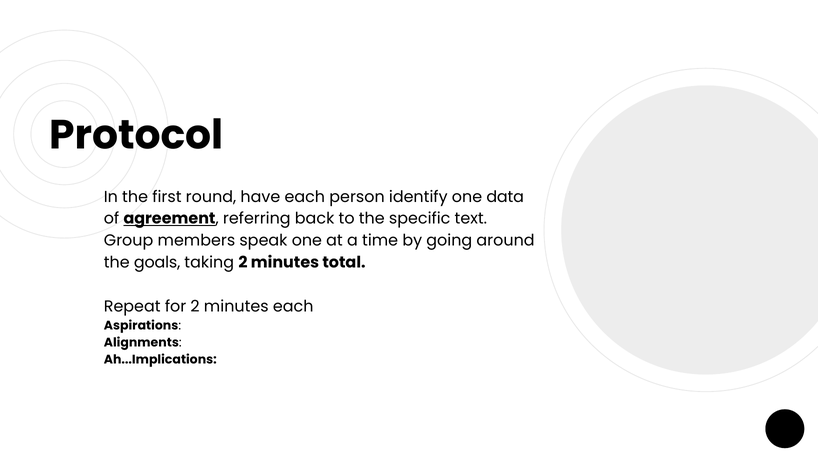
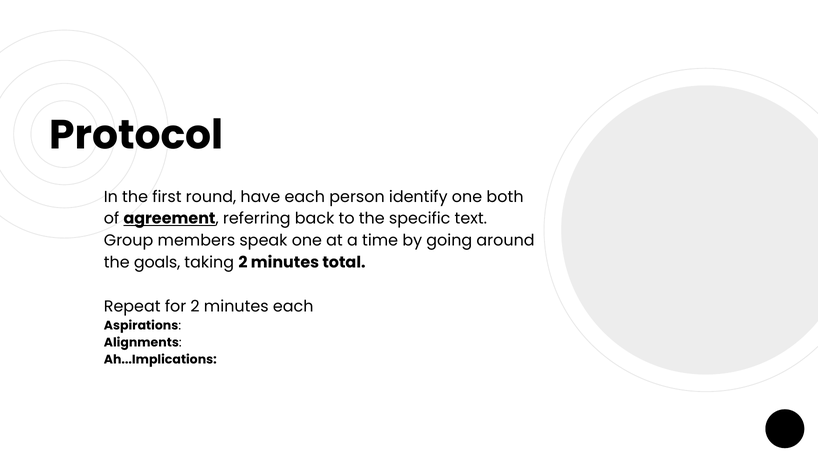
data: data -> both
